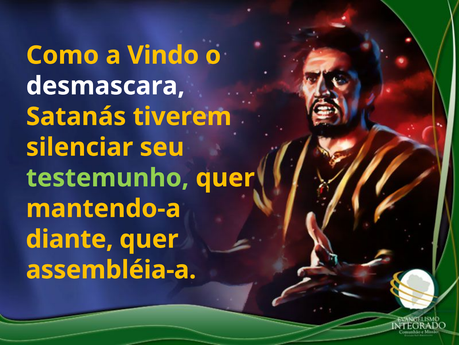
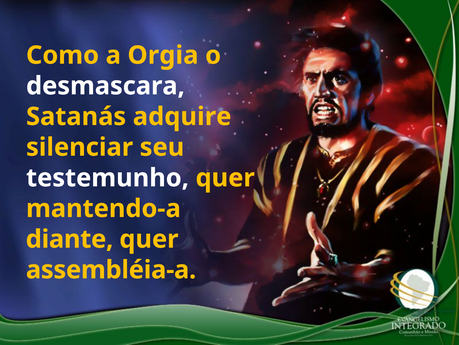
Vindo: Vindo -> Orgia
tiverem: tiverem -> adquire
testemunho colour: light green -> white
